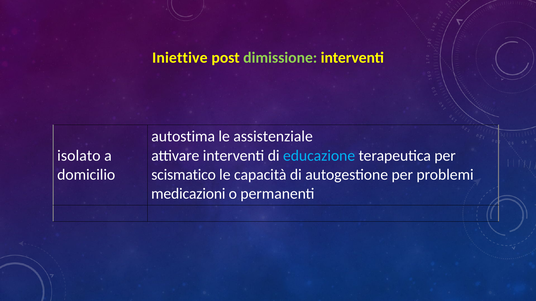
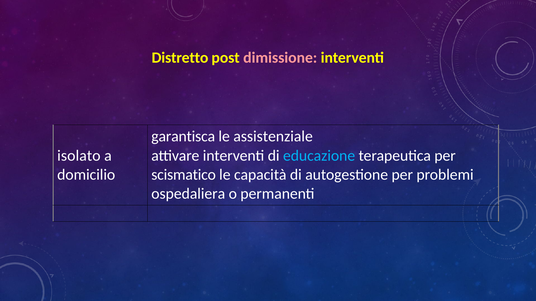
Iniettive: Iniettive -> Distretto
dimissione colour: light green -> pink
autostima: autostima -> garantisca
medicazioni: medicazioni -> ospedaliera
